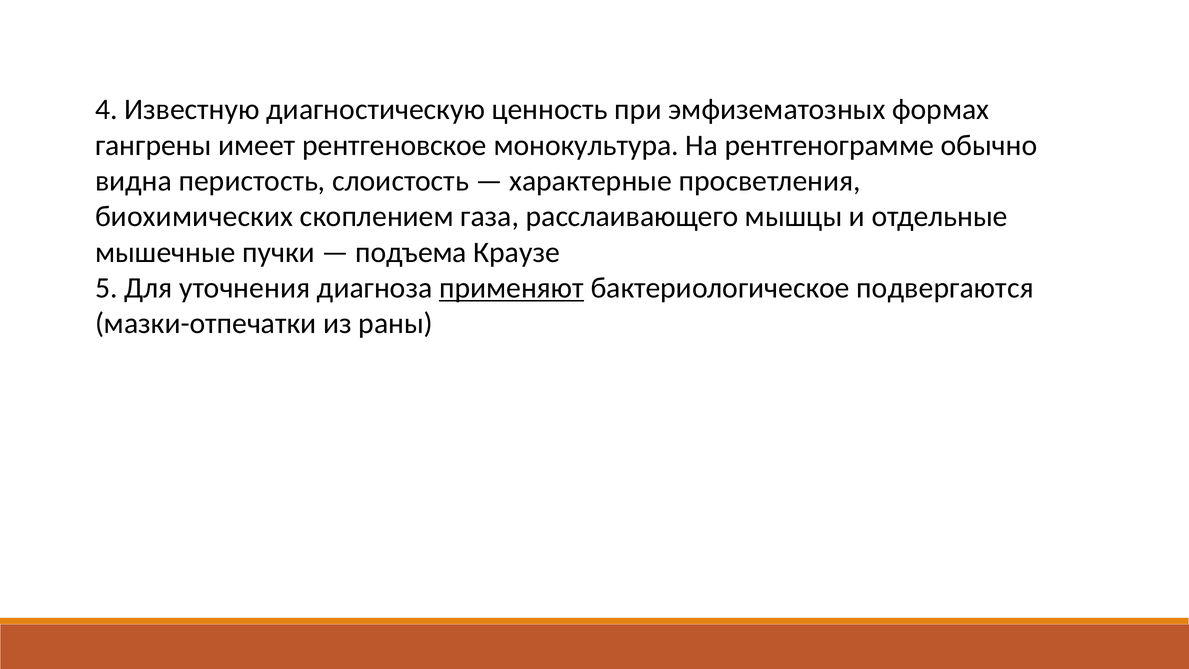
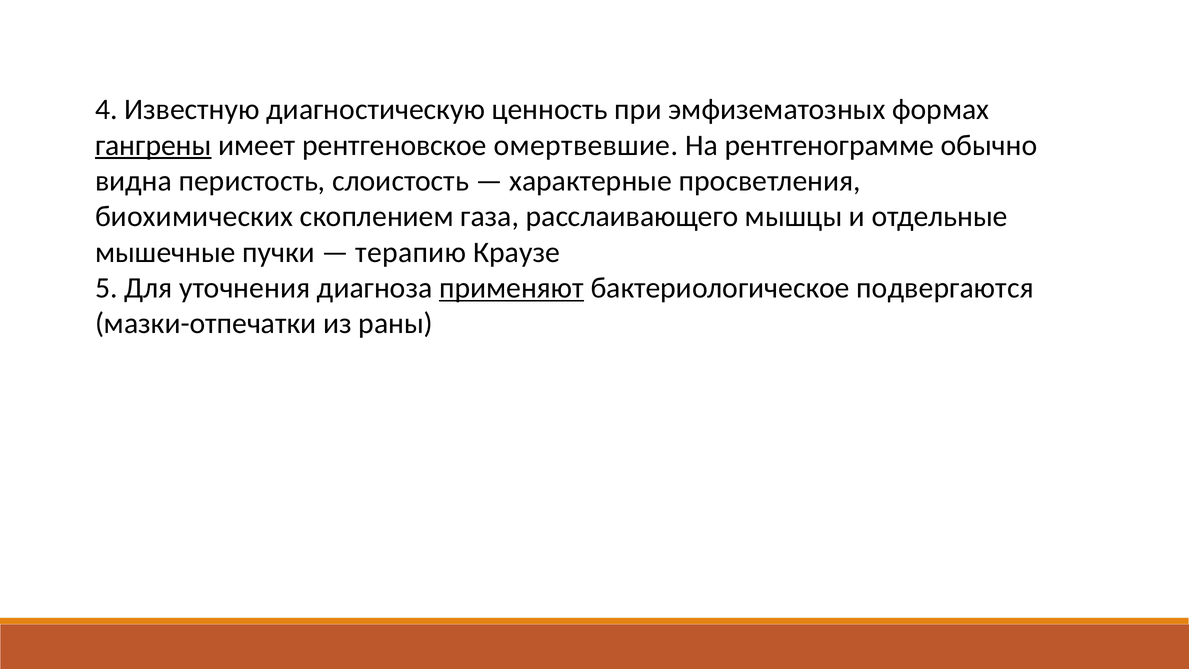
гангрены underline: none -> present
монокультура: монокультура -> омертвевшие
подъема: подъема -> терапию
